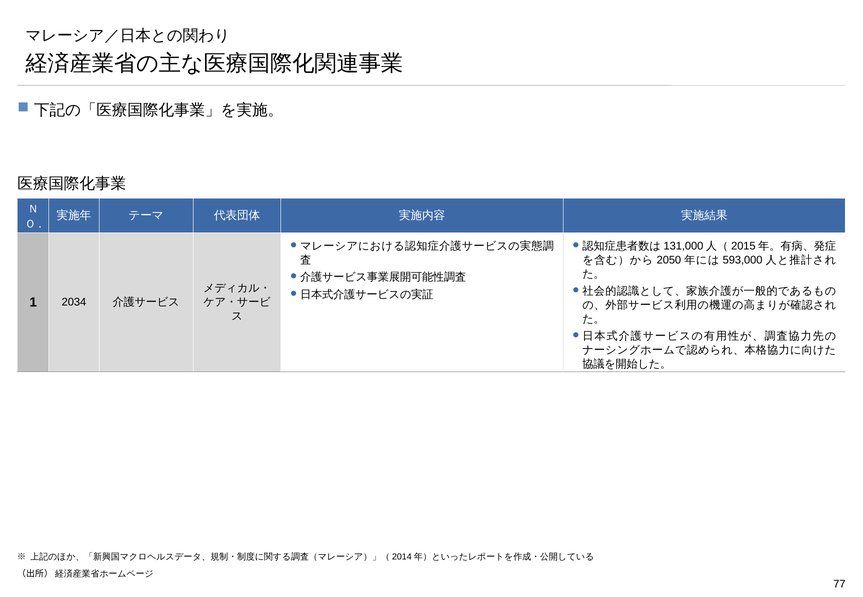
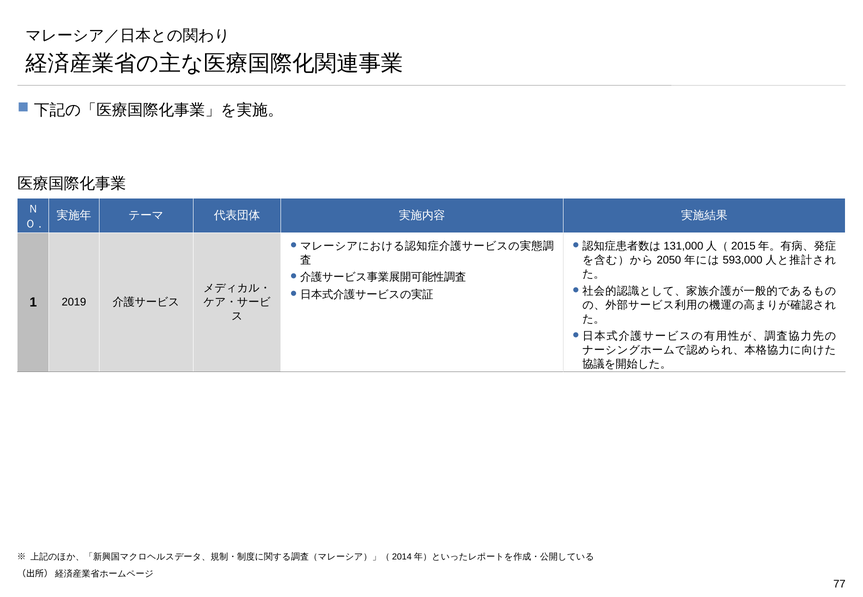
2034: 2034 -> 2019
